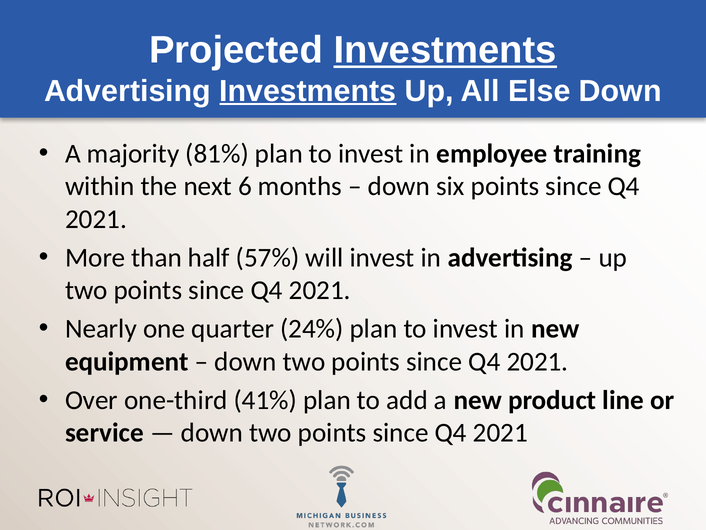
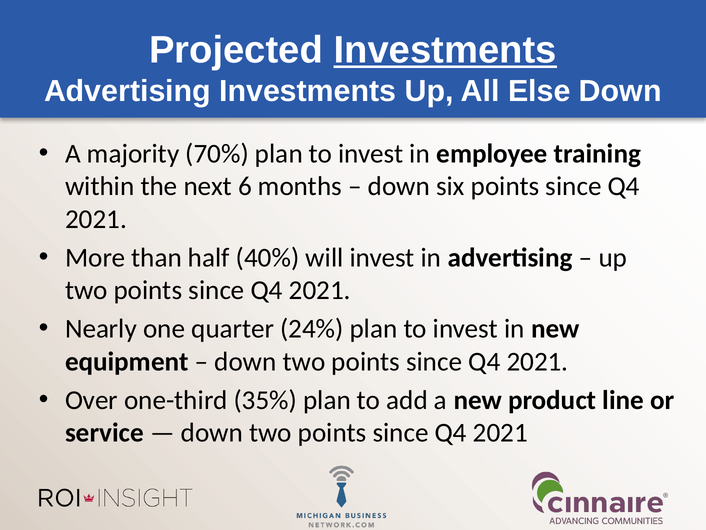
Investments at (308, 91) underline: present -> none
81%: 81% -> 70%
57%: 57% -> 40%
41%: 41% -> 35%
